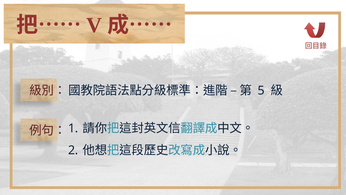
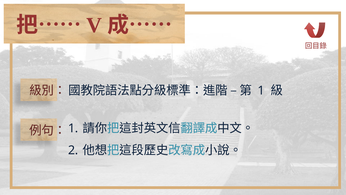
5 at (261, 90): 5 -> 1
